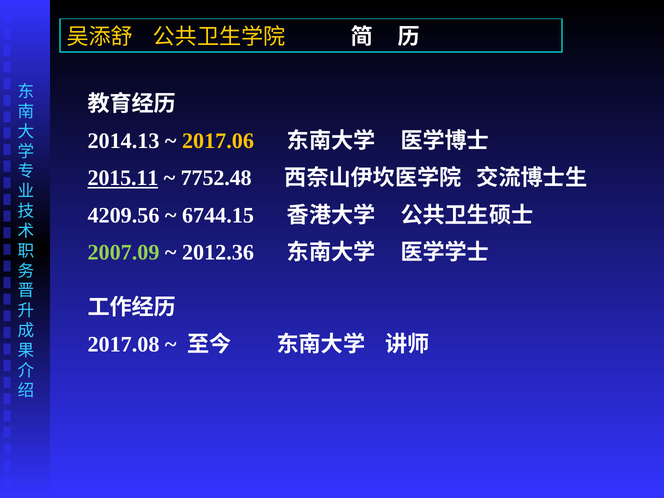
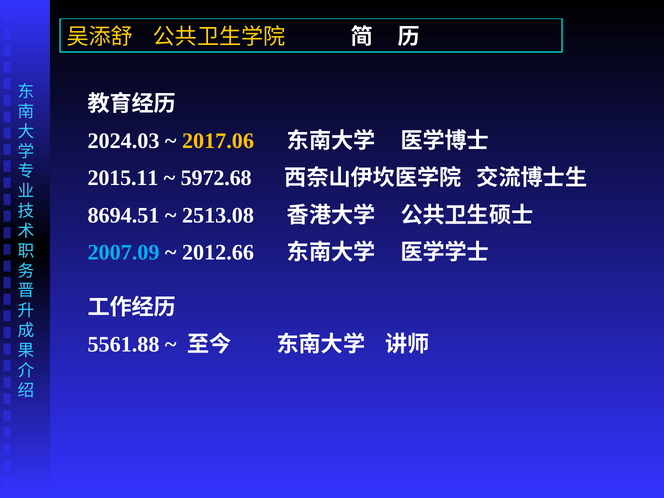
2014.13: 2014.13 -> 2024.03
2015.11 underline: present -> none
7752.48: 7752.48 -> 5972.68
4209.56: 4209.56 -> 8694.51
6744.15: 6744.15 -> 2513.08
2007.09 colour: light green -> light blue
2012.36: 2012.36 -> 2012.66
2017.08: 2017.08 -> 5561.88
